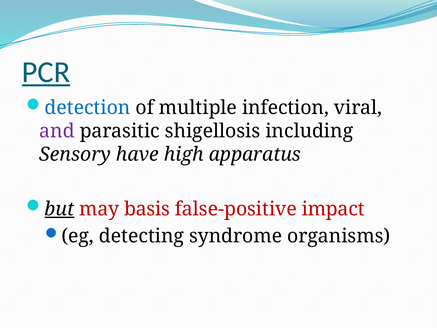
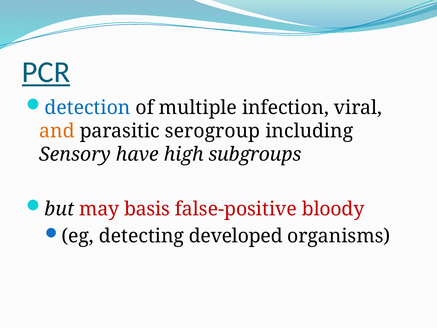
and colour: purple -> orange
shigellosis: shigellosis -> serogroup
apparatus: apparatus -> subgroups
but underline: present -> none
impact: impact -> bloody
syndrome: syndrome -> developed
